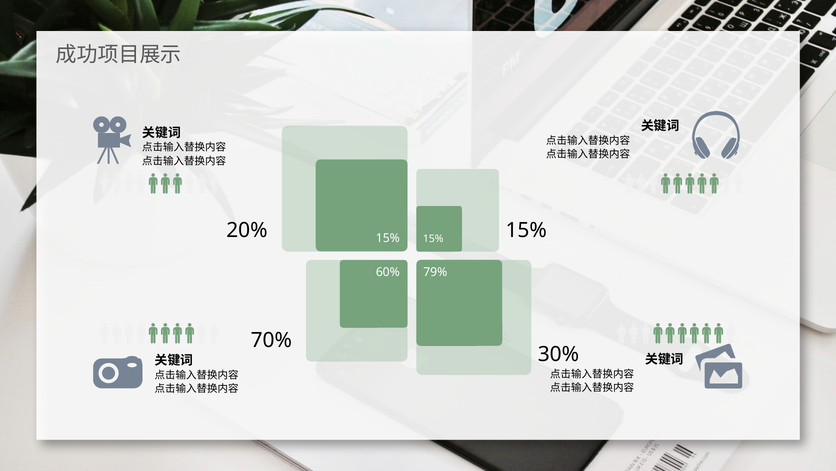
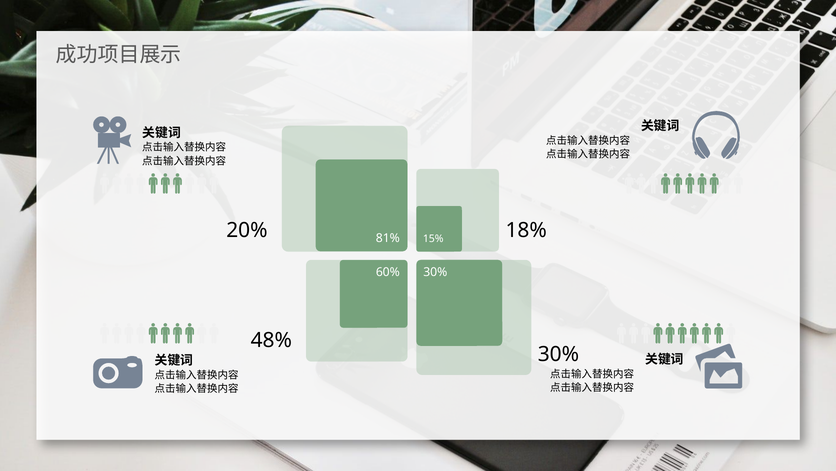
15% 15%: 15% -> 18%
15% at (388, 238): 15% -> 81%
79% at (435, 272): 79% -> 30%
70%: 70% -> 48%
